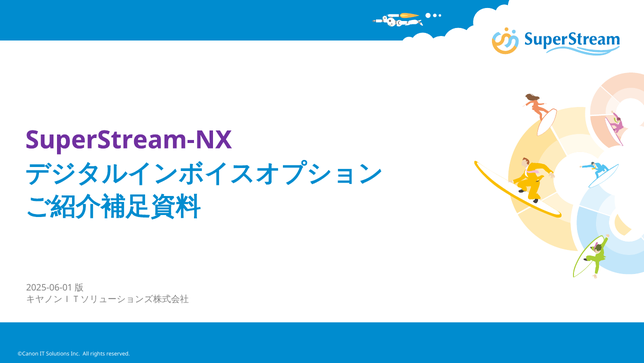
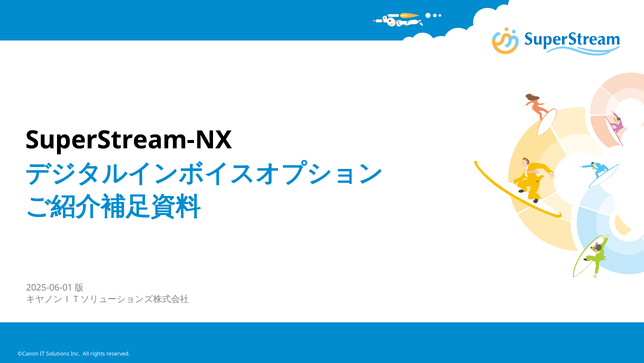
SuperStream-NX colour: purple -> black
